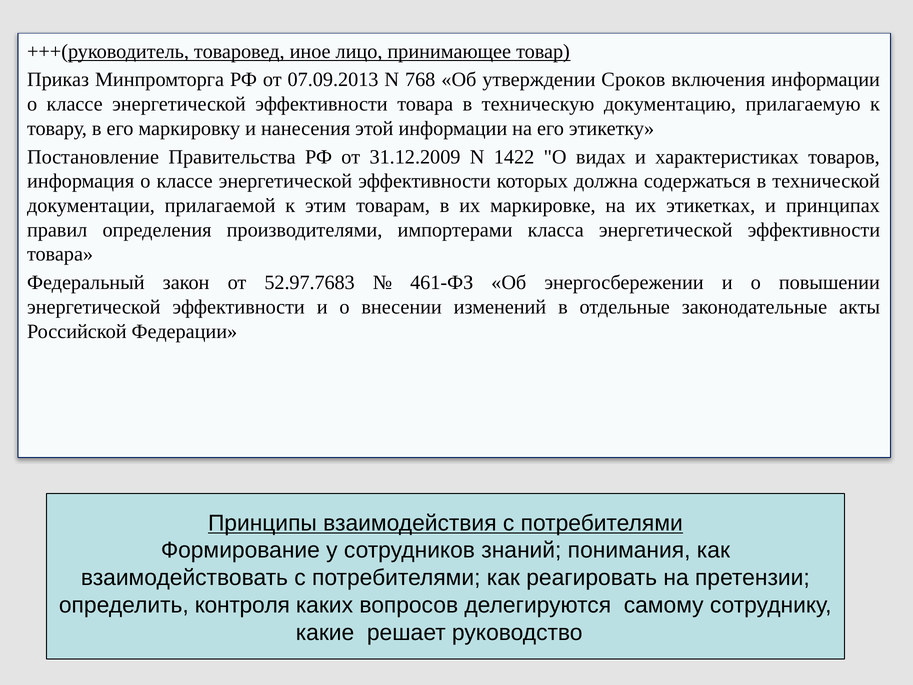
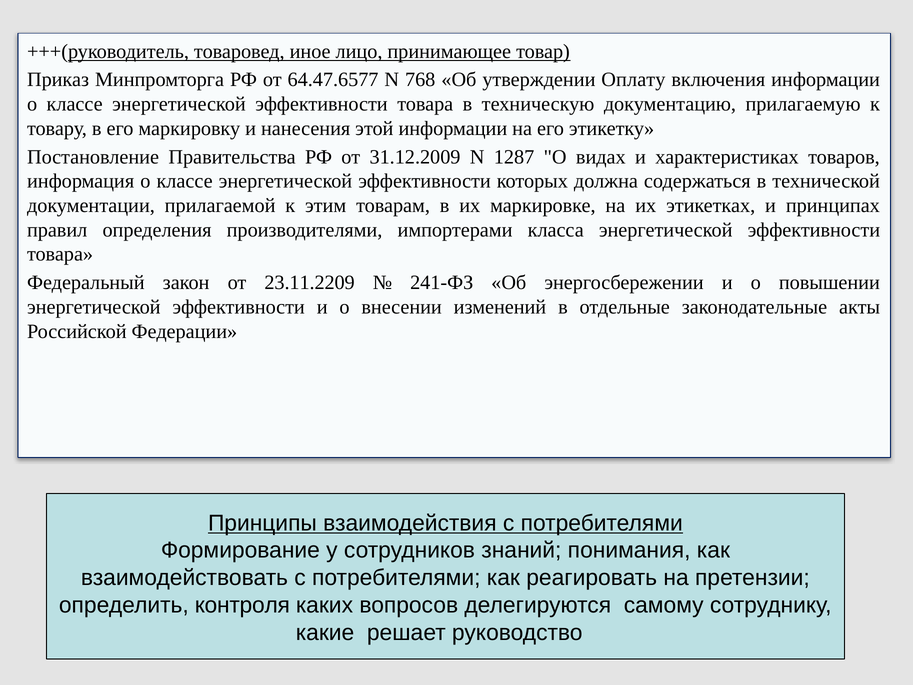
07.09.2013: 07.09.2013 -> 64.47.6577
Сроков: Сроков -> Оплату
1422: 1422 -> 1287
52.97.7683: 52.97.7683 -> 23.11.2209
461-ФЗ: 461-ФЗ -> 241-ФЗ
